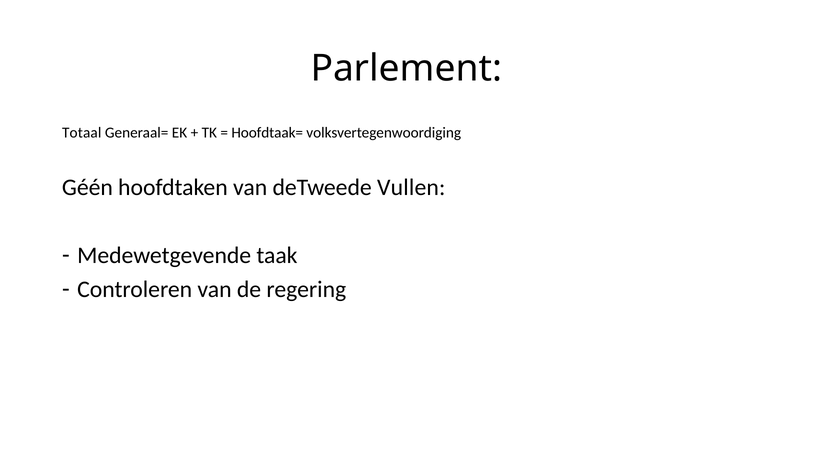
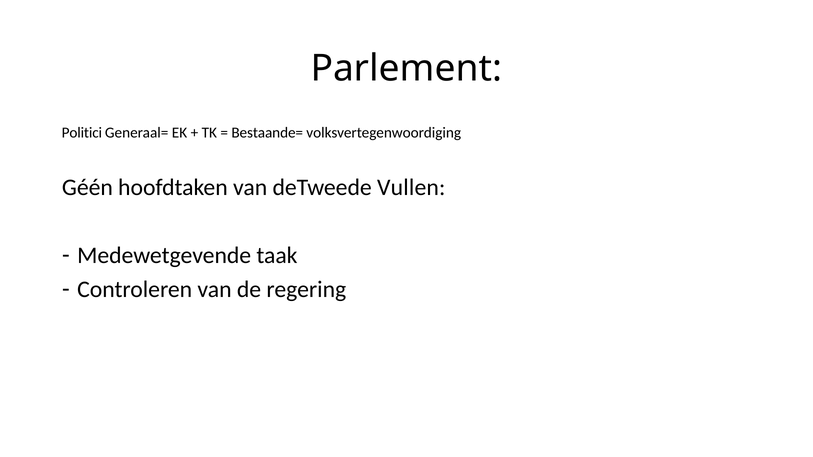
Totaal: Totaal -> Politici
Hoofdtaak=: Hoofdtaak= -> Bestaande=
